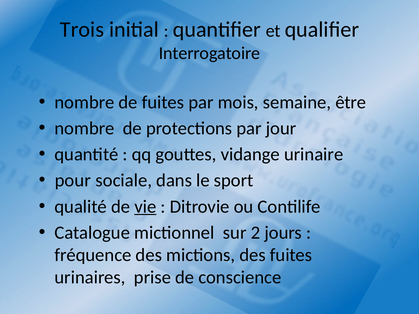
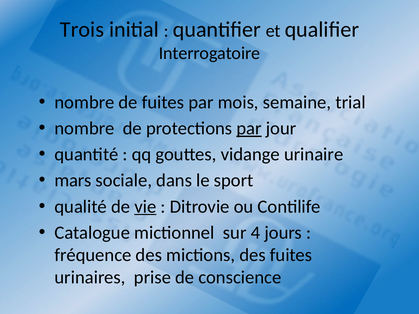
être: être -> trial
par at (249, 128) underline: none -> present
pour: pour -> mars
2: 2 -> 4
